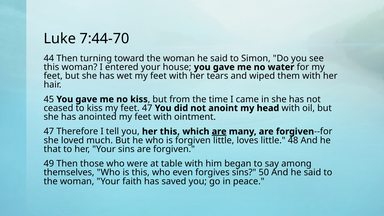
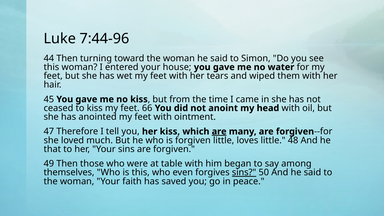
7:44-70: 7:44-70 -> 7:44-96
feet 47: 47 -> 66
her this: this -> kiss
sins at (244, 172) underline: none -> present
